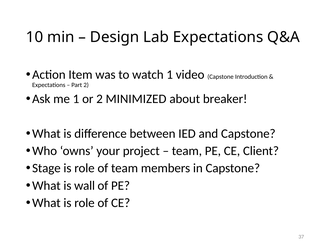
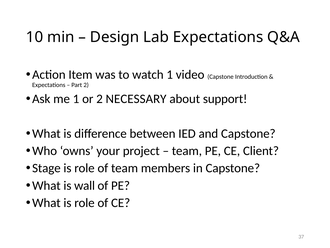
MINIMIZED: MINIMIZED -> NECESSARY
breaker: breaker -> support
